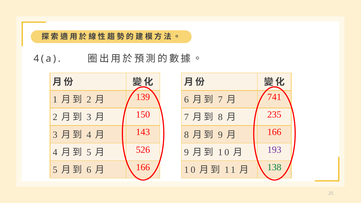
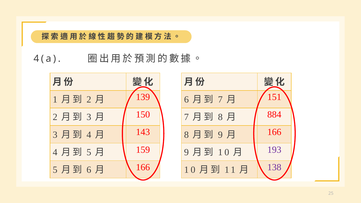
741: 741 -> 151
235: 235 -> 884
526: 526 -> 159
138 colour: green -> purple
